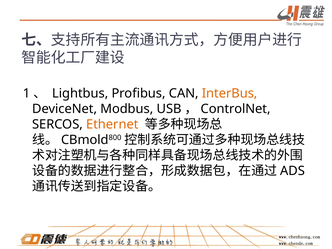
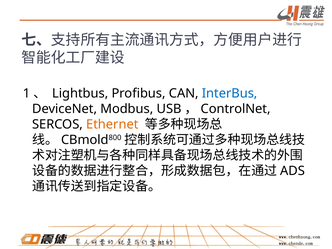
InterBus colour: orange -> blue
